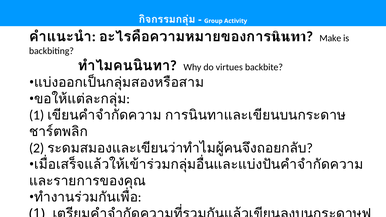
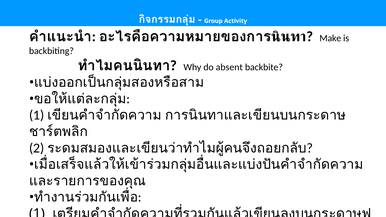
virtues: virtues -> absent
